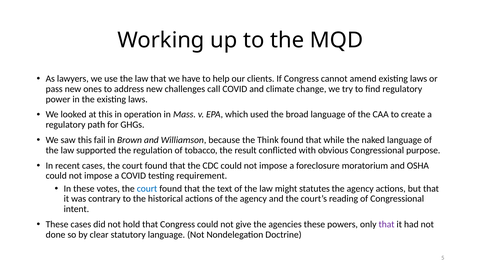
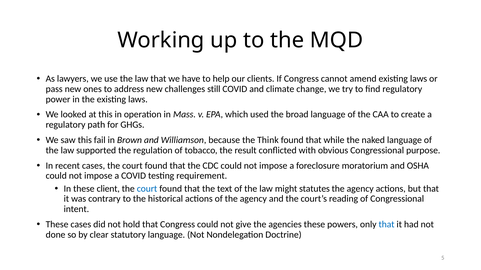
call: call -> still
votes: votes -> client
that at (387, 225) colour: purple -> blue
